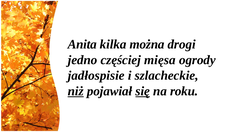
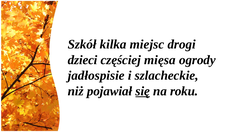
Anita: Anita -> Szkół
można: można -> miejsc
jedno: jedno -> dzieci
niż underline: present -> none
